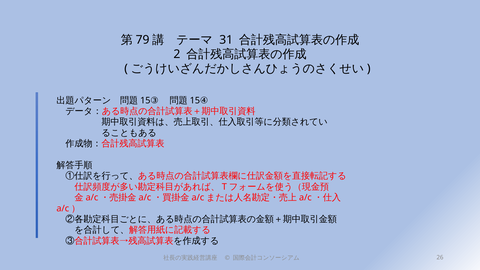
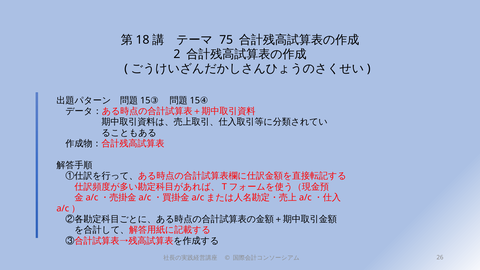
79: 79 -> 18
31: 31 -> 75
